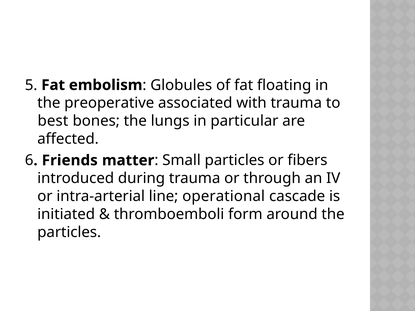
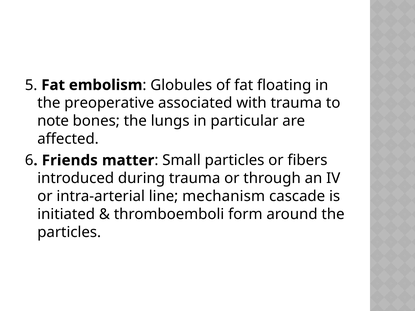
best: best -> note
operational: operational -> mechanism
